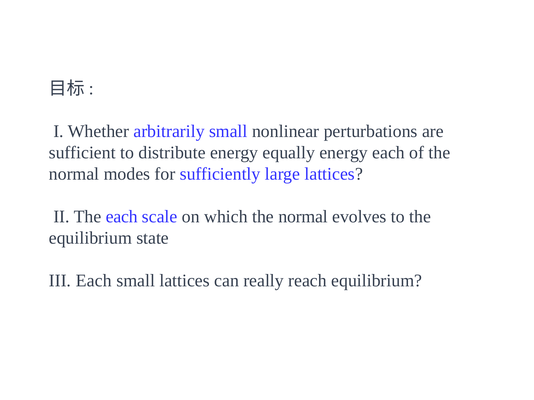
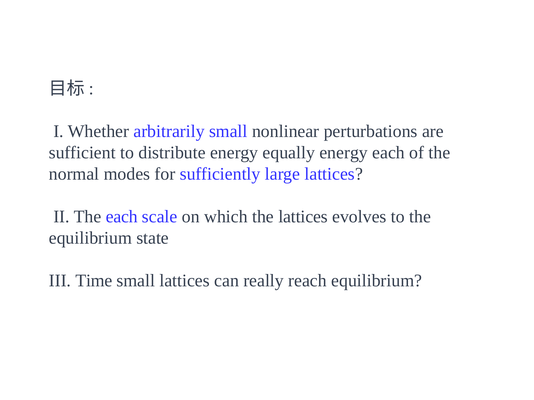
which the normal: normal -> lattices
III Each: Each -> Time
